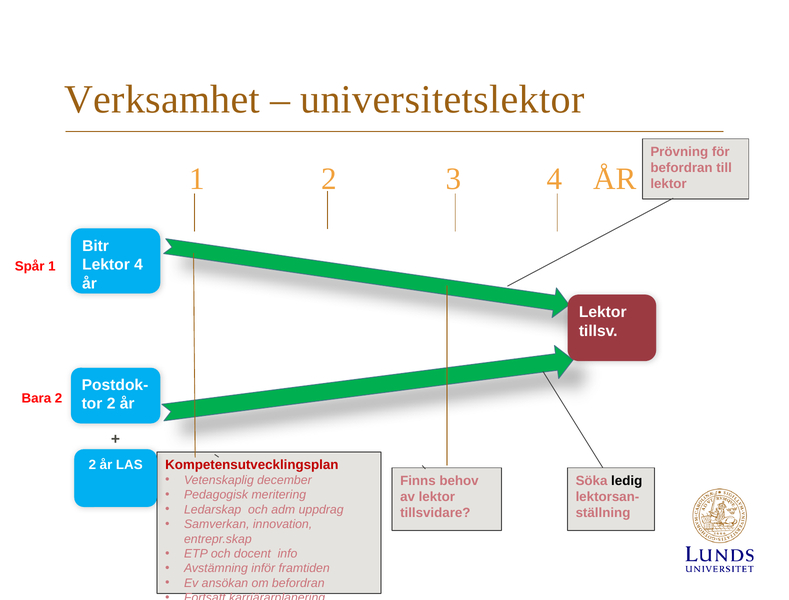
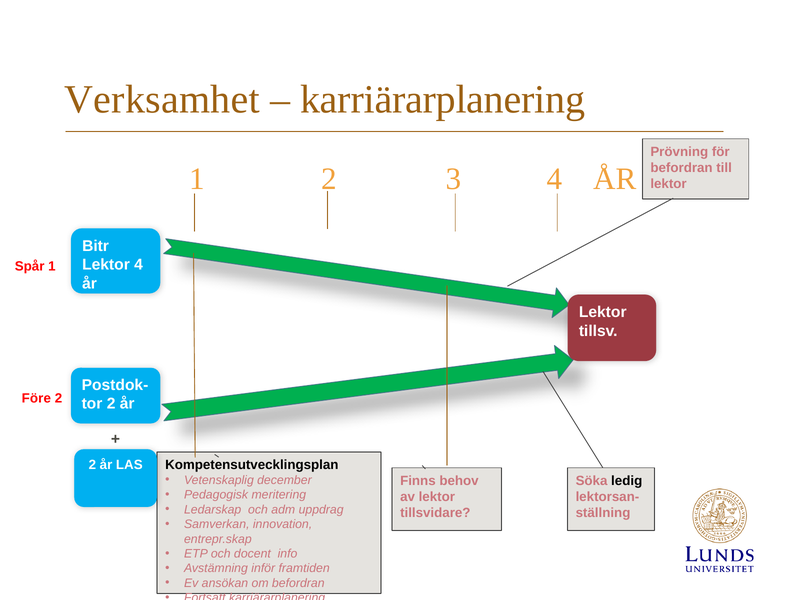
universitetslektor at (442, 100): universitetslektor -> karriärarplanering
Bara: Bara -> Före
Kompetensutvecklingsplan colour: red -> black
